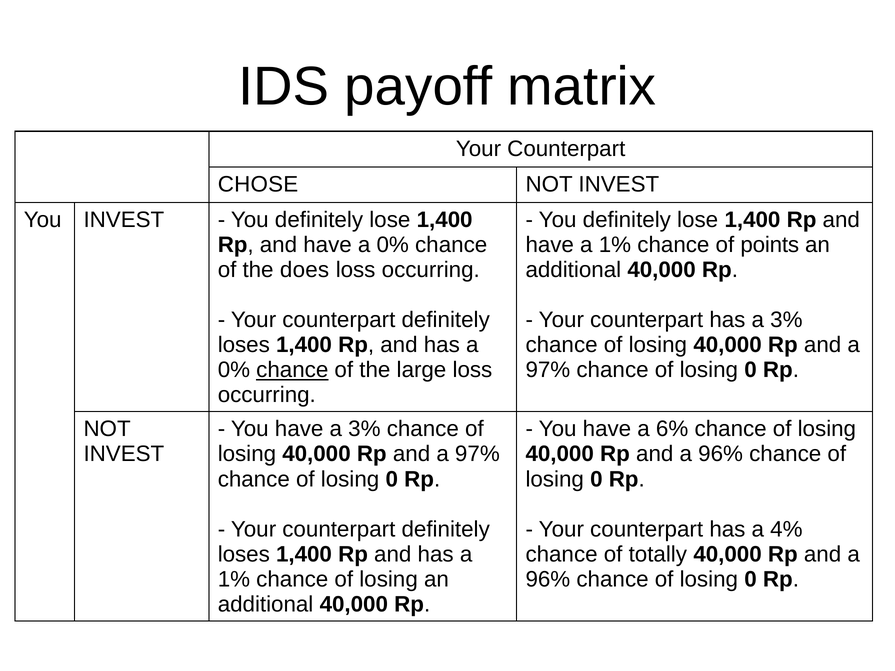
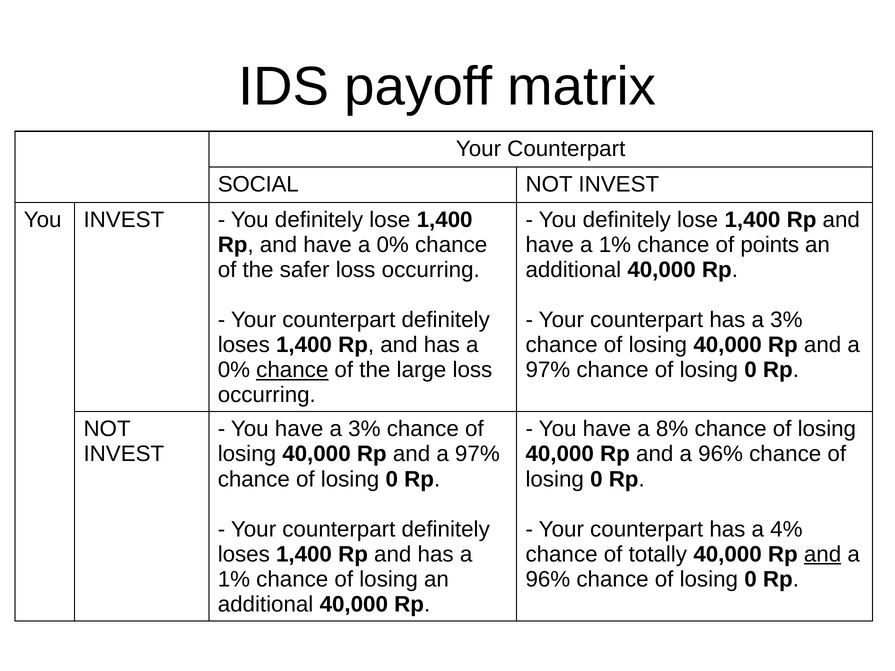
CHOSE: CHOSE -> SOCIAL
does: does -> safer
6%: 6% -> 8%
and at (823, 554) underline: none -> present
